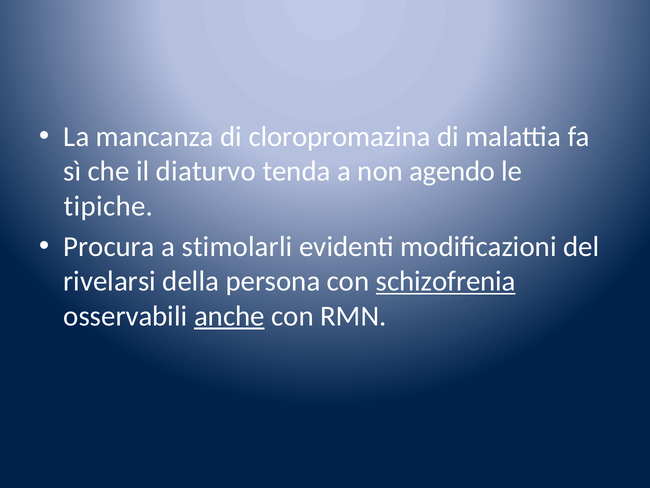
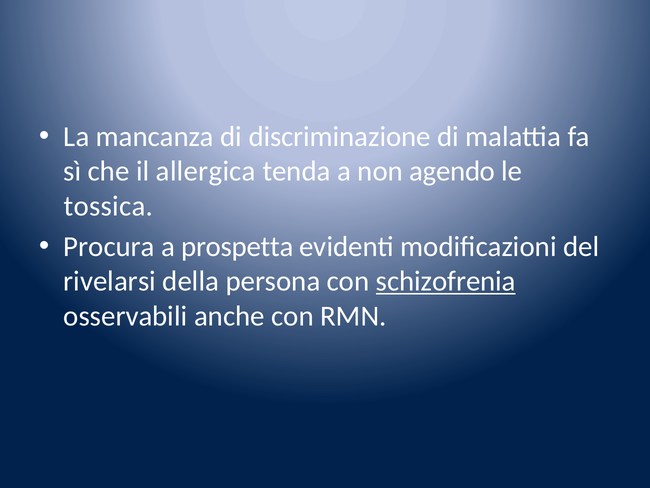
cloropromazina: cloropromazina -> discriminazione
diaturvo: diaturvo -> allergica
tipiche: tipiche -> tossica
stimolarli: stimolarli -> prospetta
anche underline: present -> none
